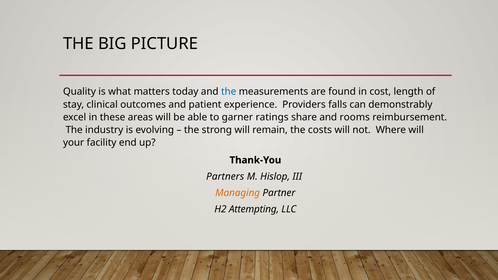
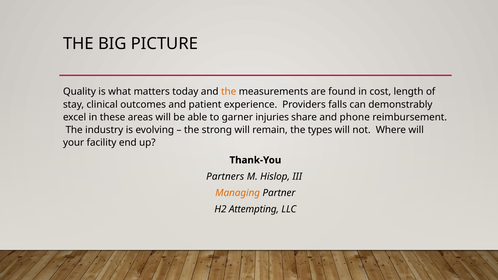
the at (229, 92) colour: blue -> orange
ratings: ratings -> injuries
rooms: rooms -> phone
costs: costs -> types
